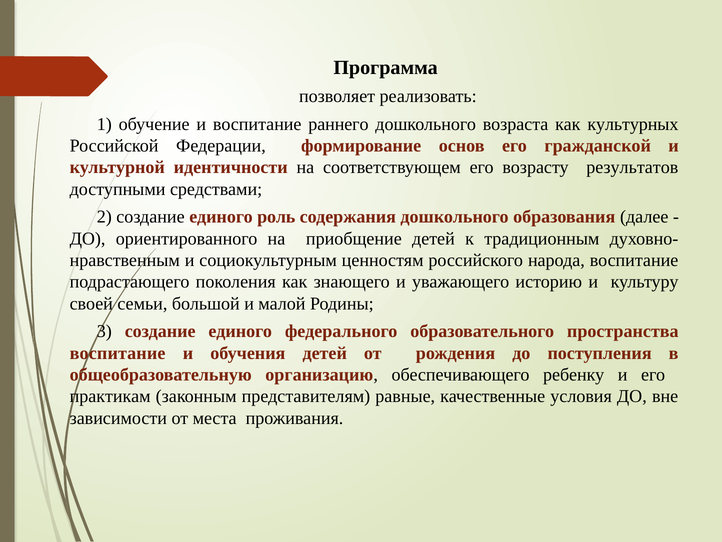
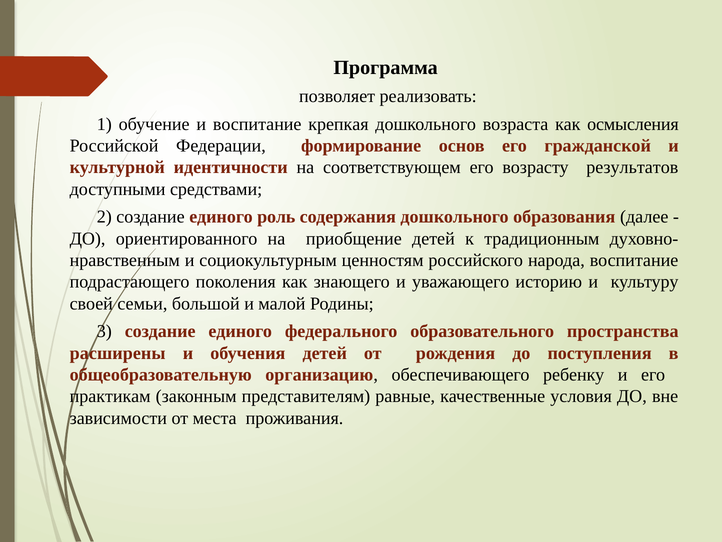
раннего: раннего -> крепкая
культурных: культурных -> осмысления
воспитание at (118, 353): воспитание -> расширены
